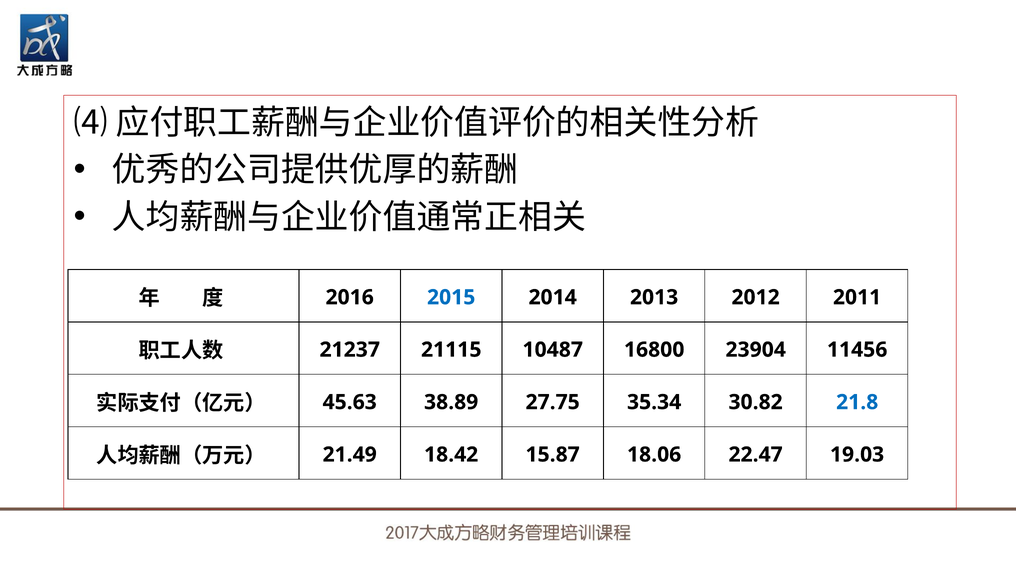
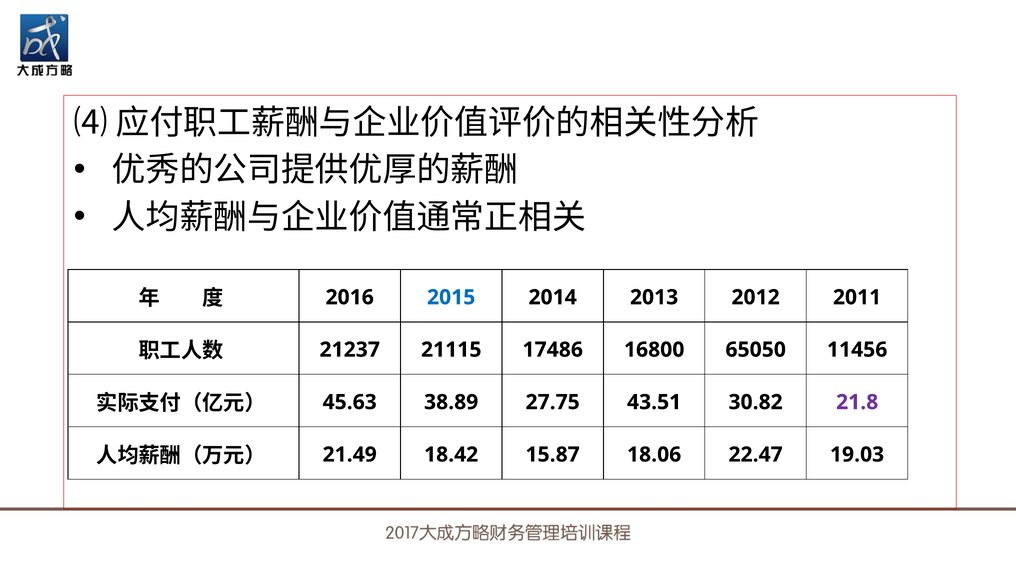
10487: 10487 -> 17486
23904: 23904 -> 65050
35.34: 35.34 -> 43.51
21.8 colour: blue -> purple
